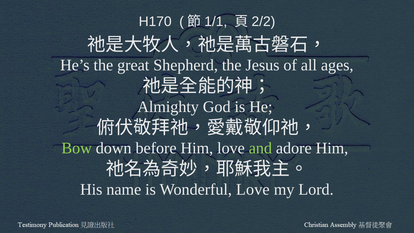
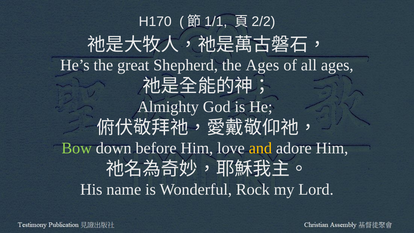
the Jesus: Jesus -> Ages
and colour: light green -> yellow
Wonderful Love: Love -> Rock
